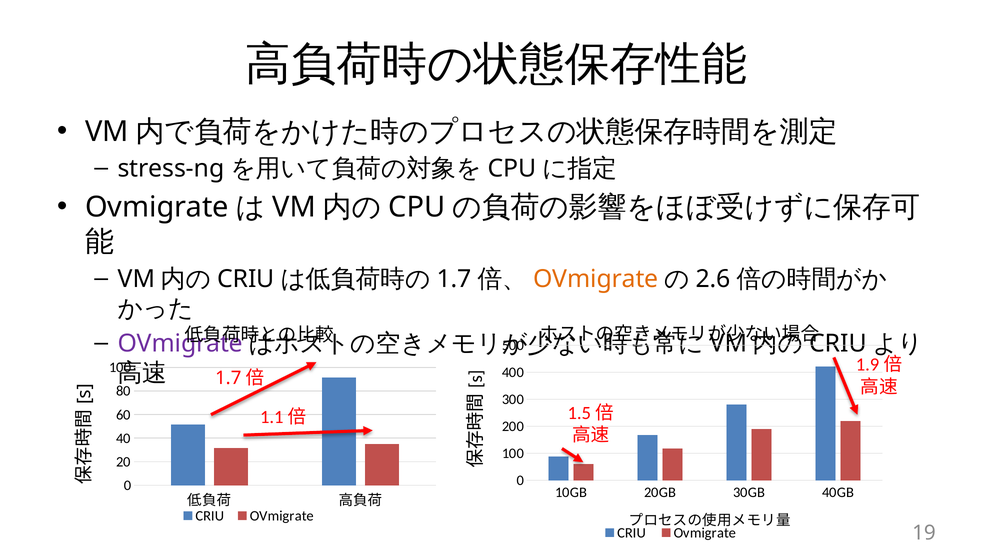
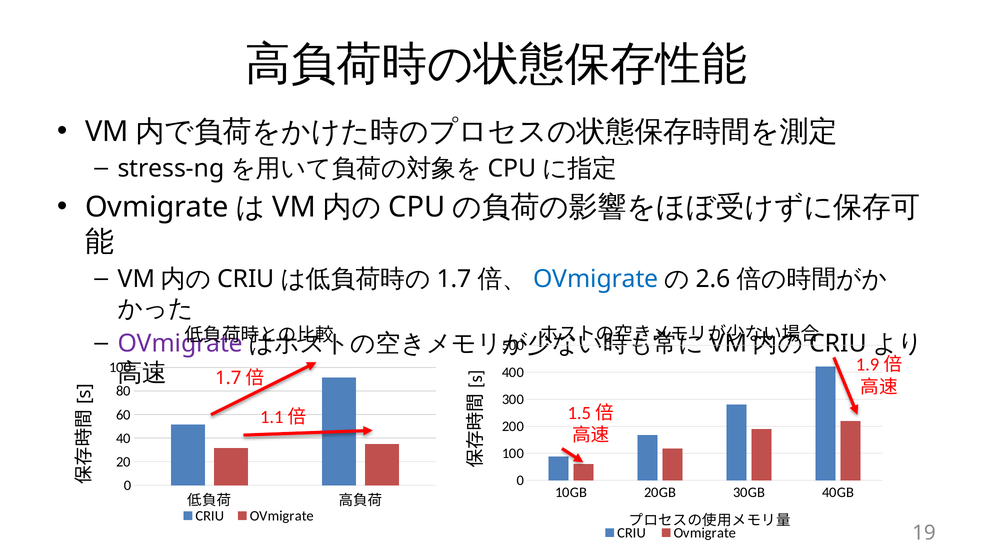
OVmigrate at (596, 279) colour: orange -> blue
